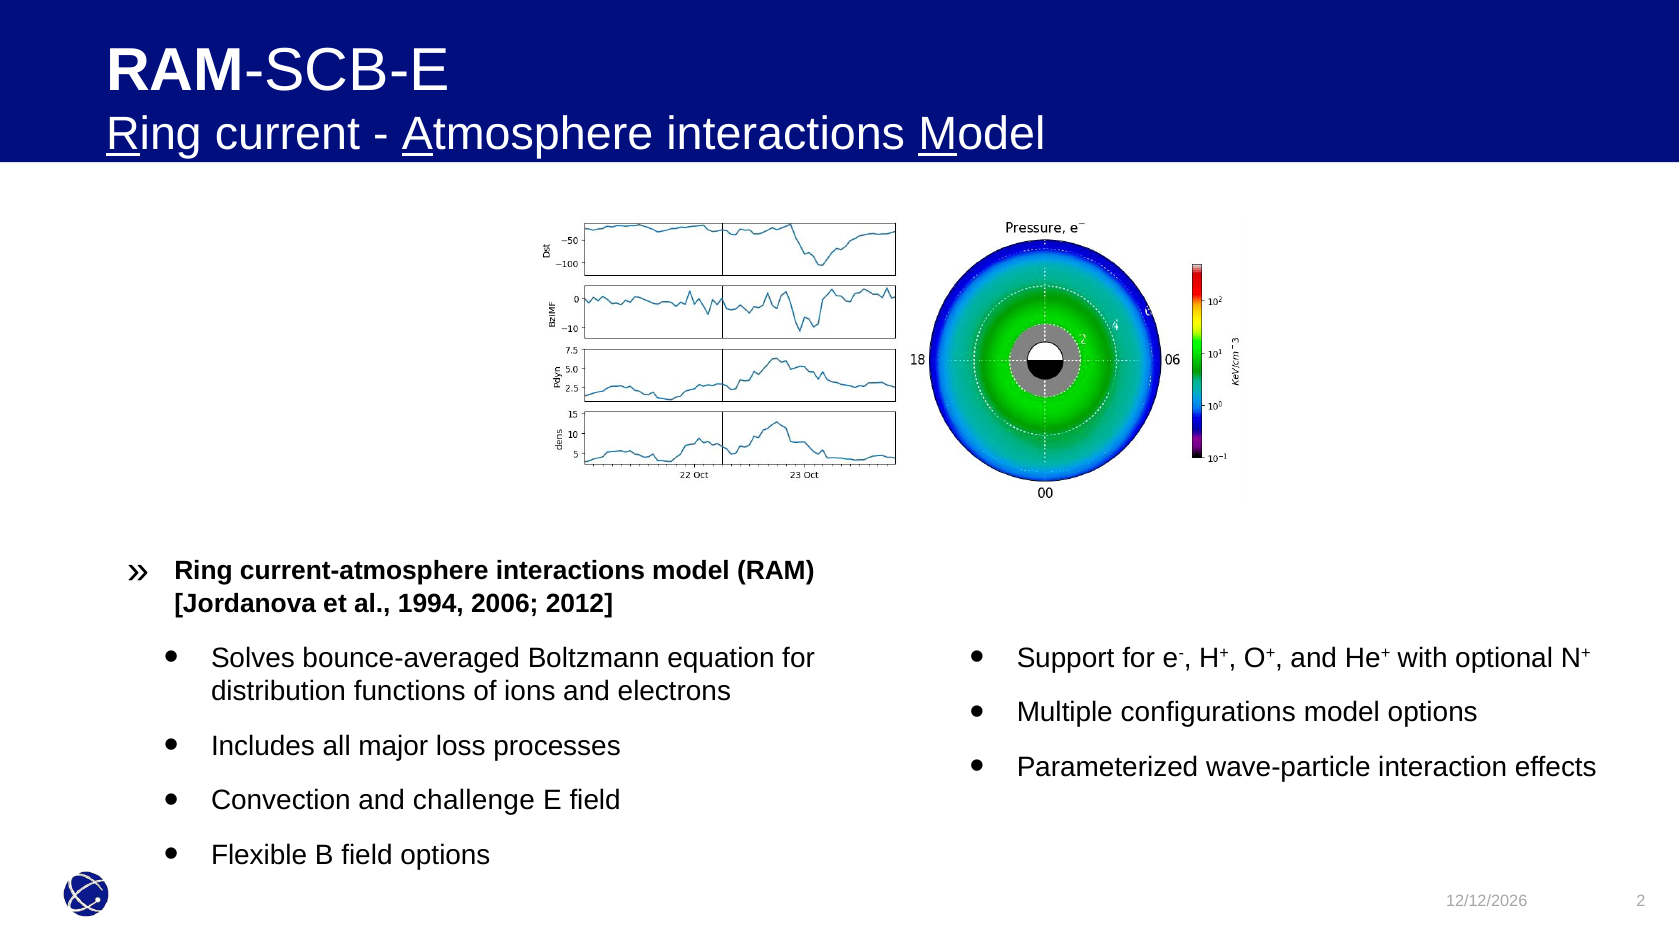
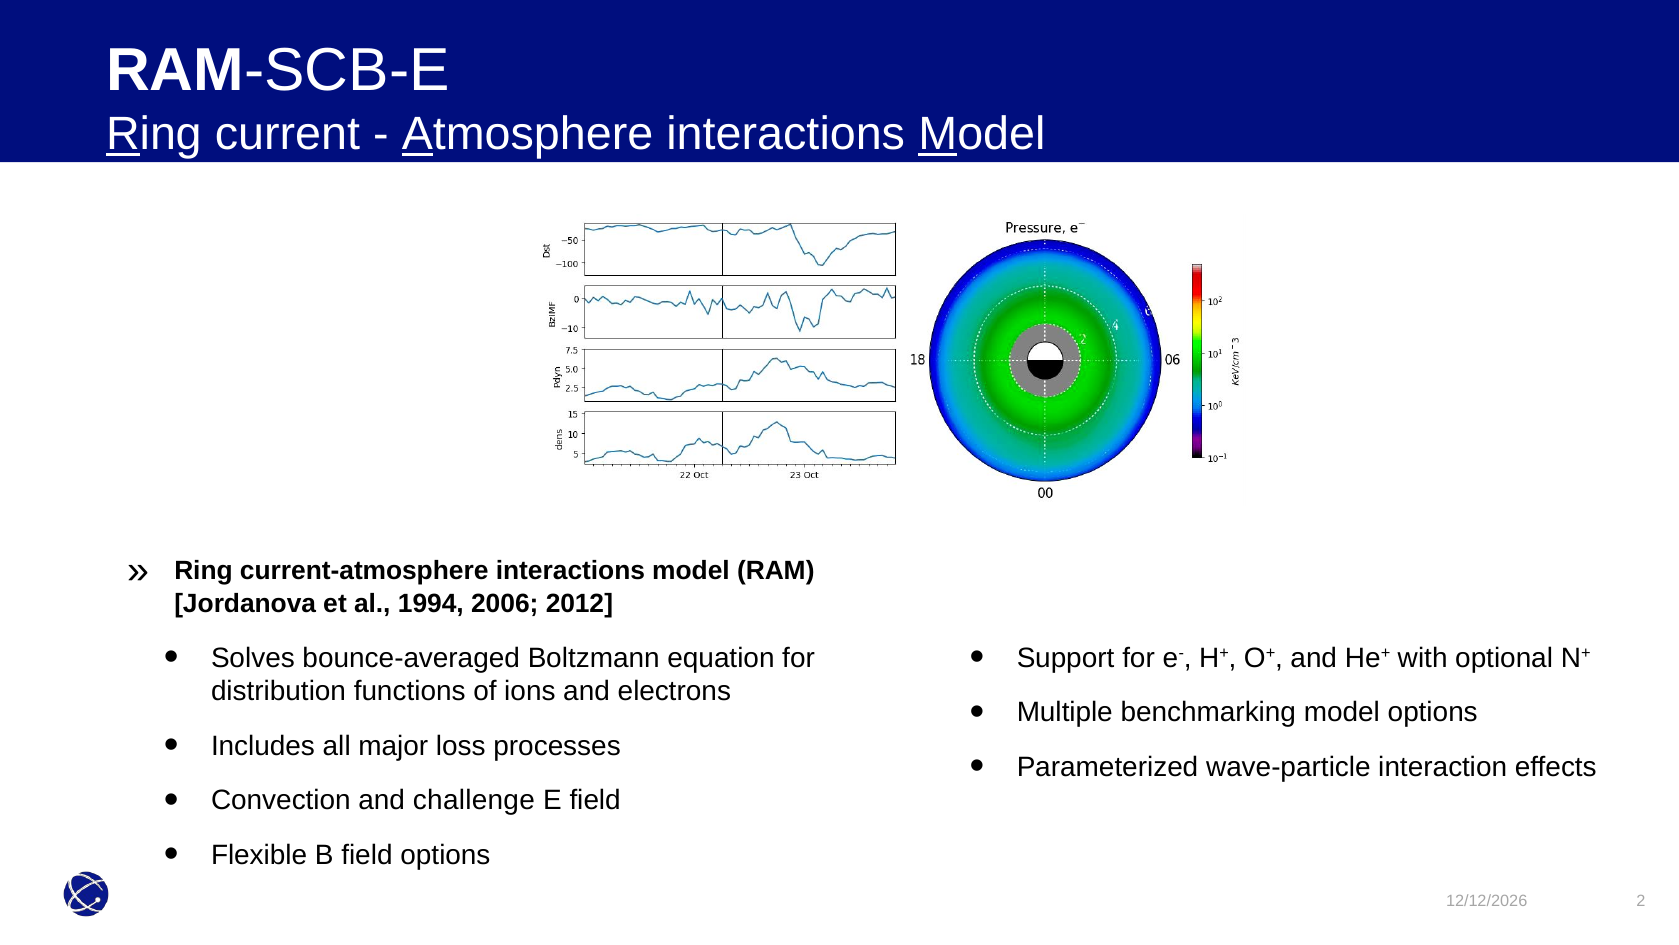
configurations: configurations -> benchmarking
